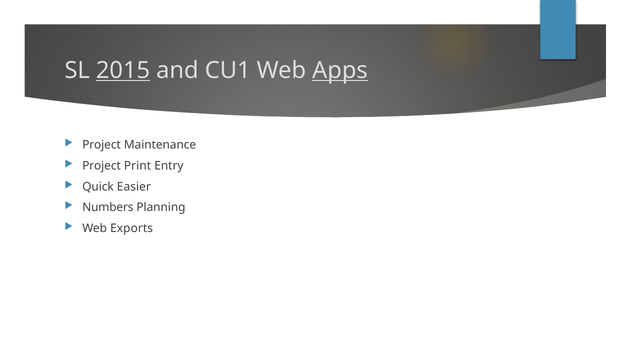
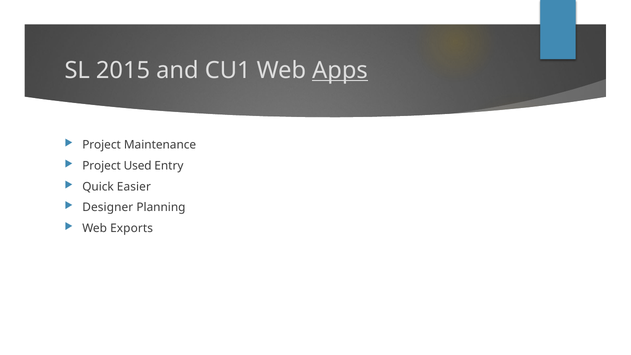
2015 underline: present -> none
Print: Print -> Used
Numbers: Numbers -> Designer
